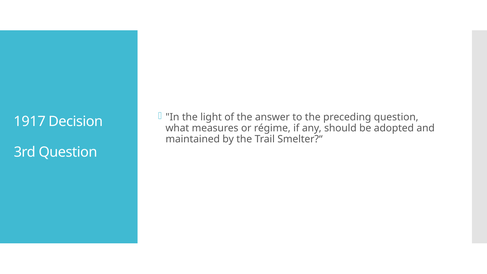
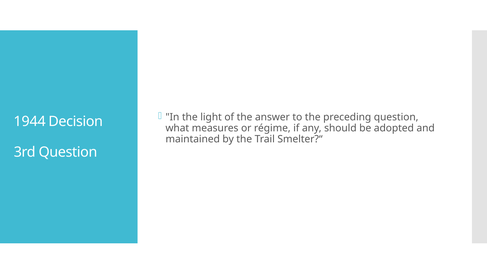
1917: 1917 -> 1944
